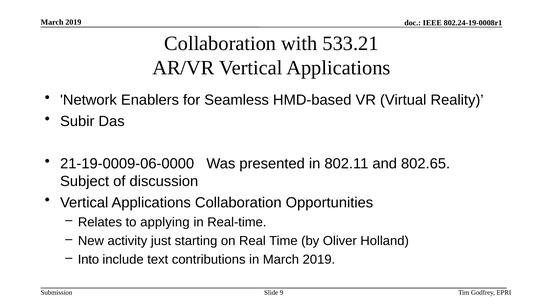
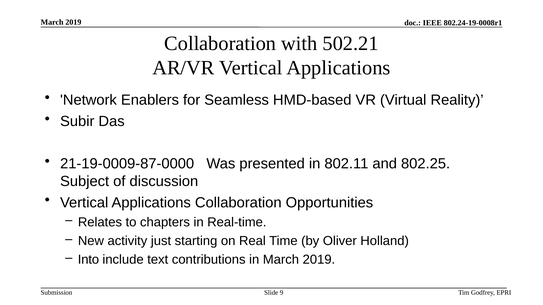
533.21: 533.21 -> 502.21
21-19-0009-06-0000: 21-19-0009-06-0000 -> 21-19-0009-87-0000
802.65: 802.65 -> 802.25
applying: applying -> chapters
